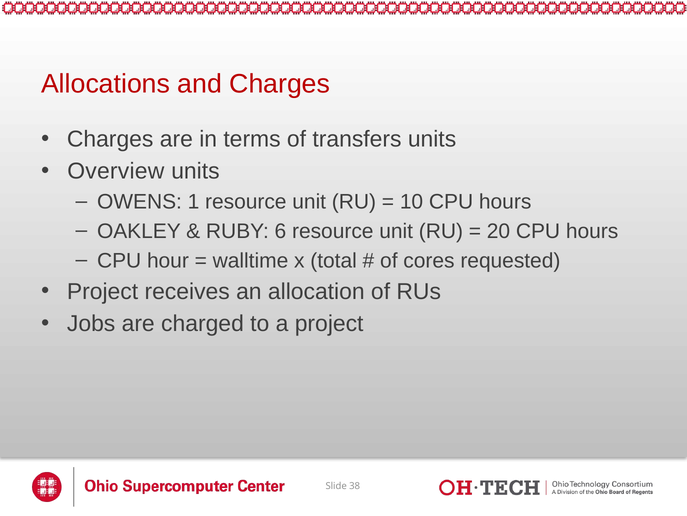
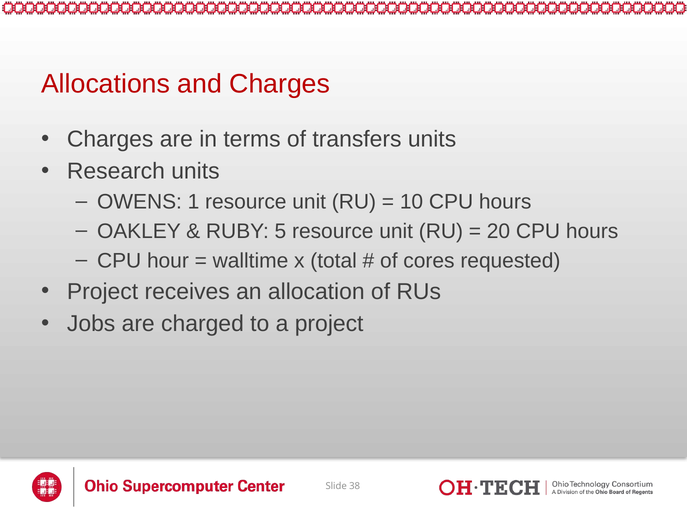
Overview: Overview -> Research
6: 6 -> 5
